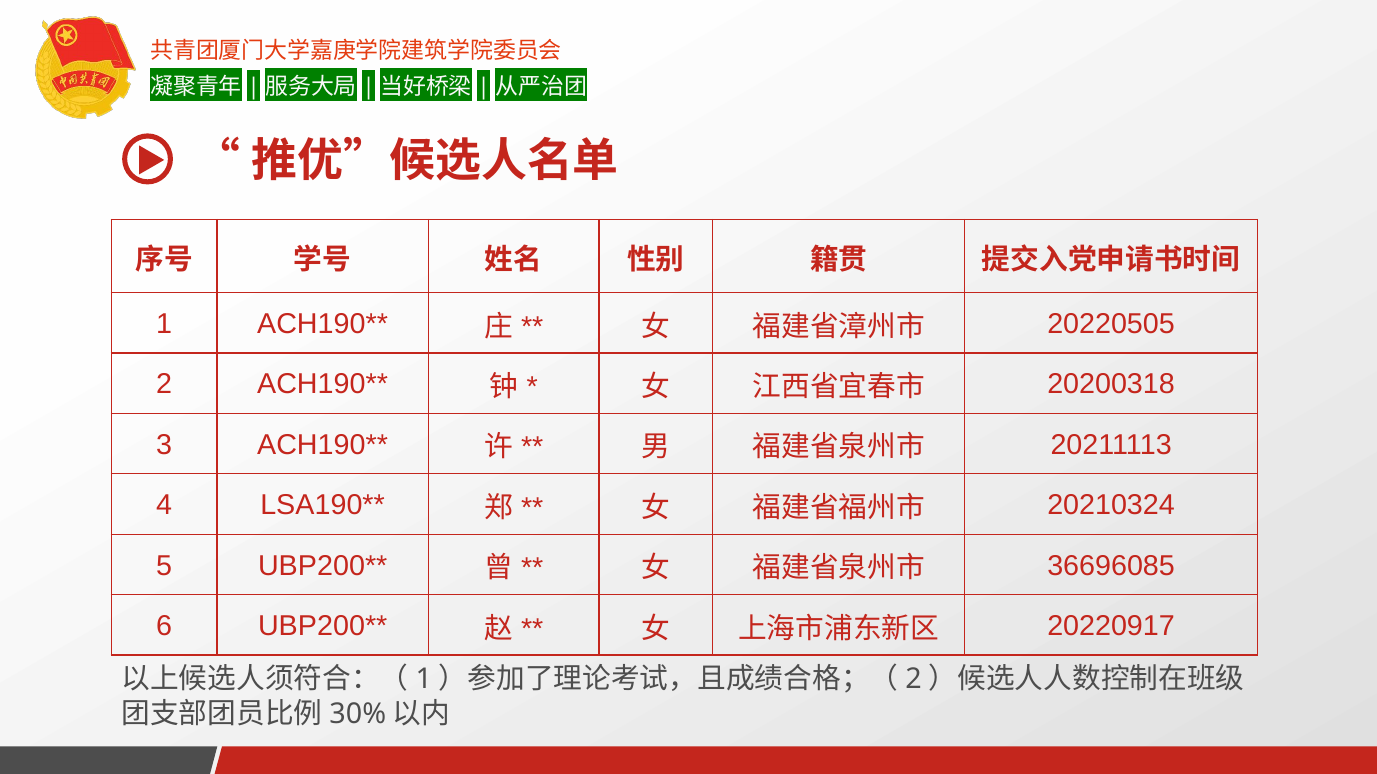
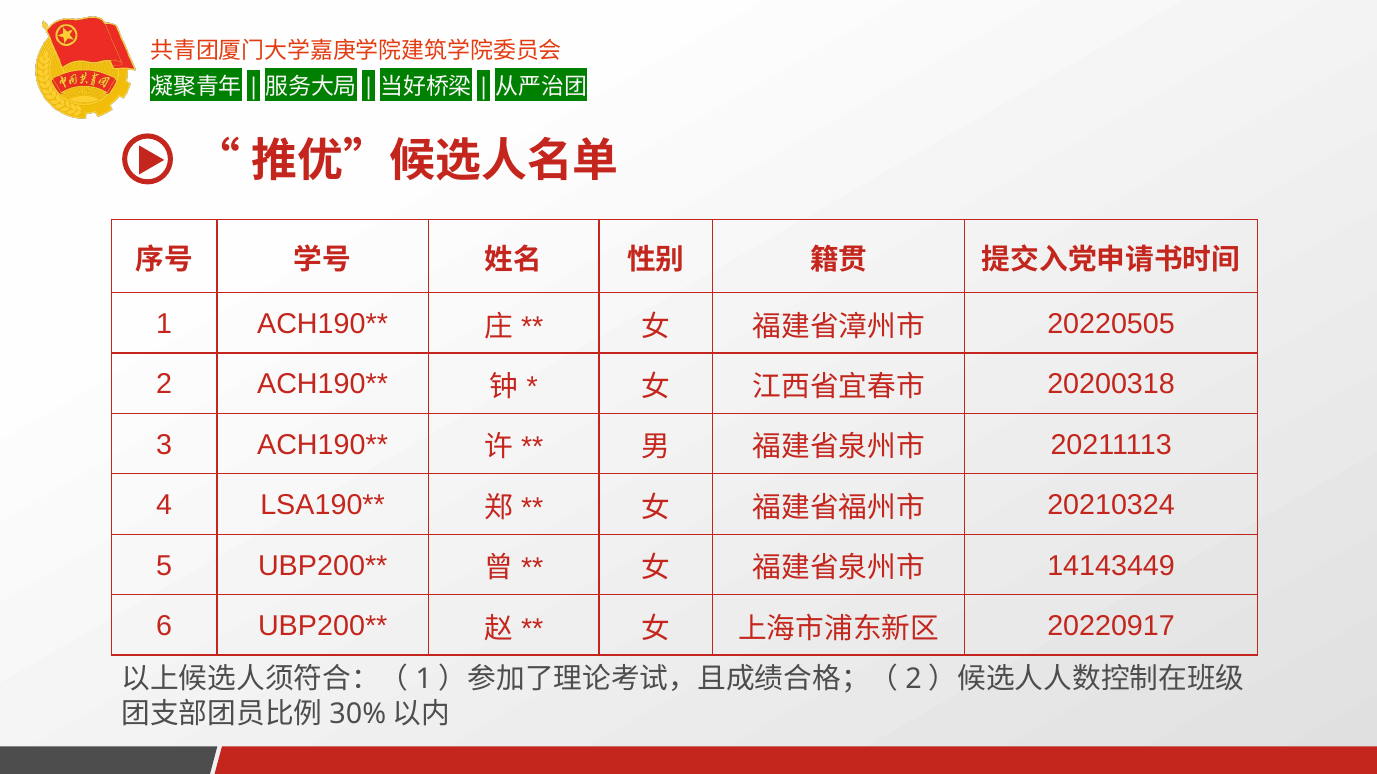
36696085: 36696085 -> 14143449
